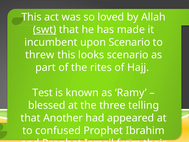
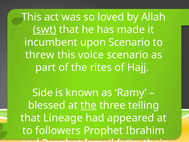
looks: looks -> voice
Test: Test -> Side
the at (88, 105) underline: none -> present
Another: Another -> Lineage
confused: confused -> followers
